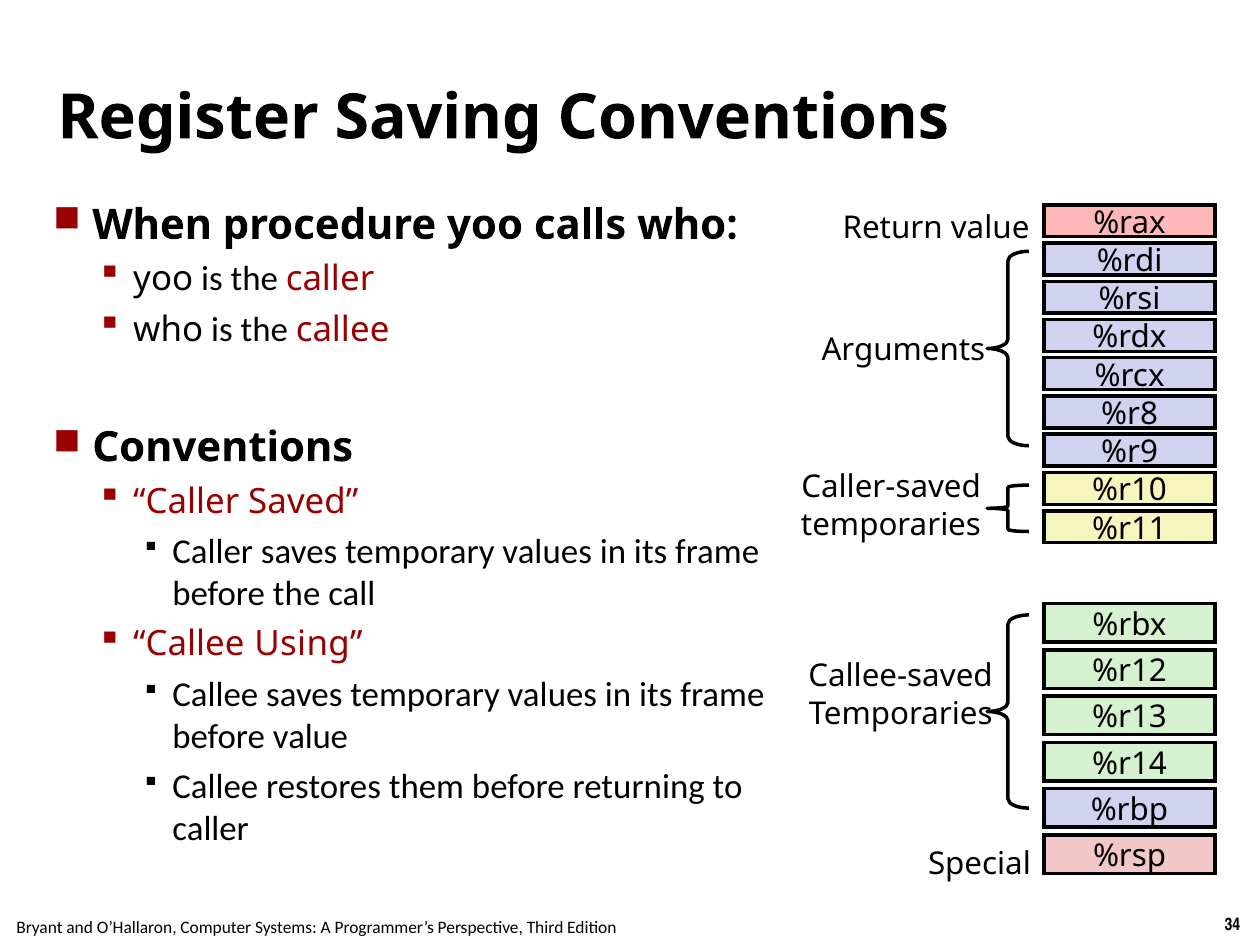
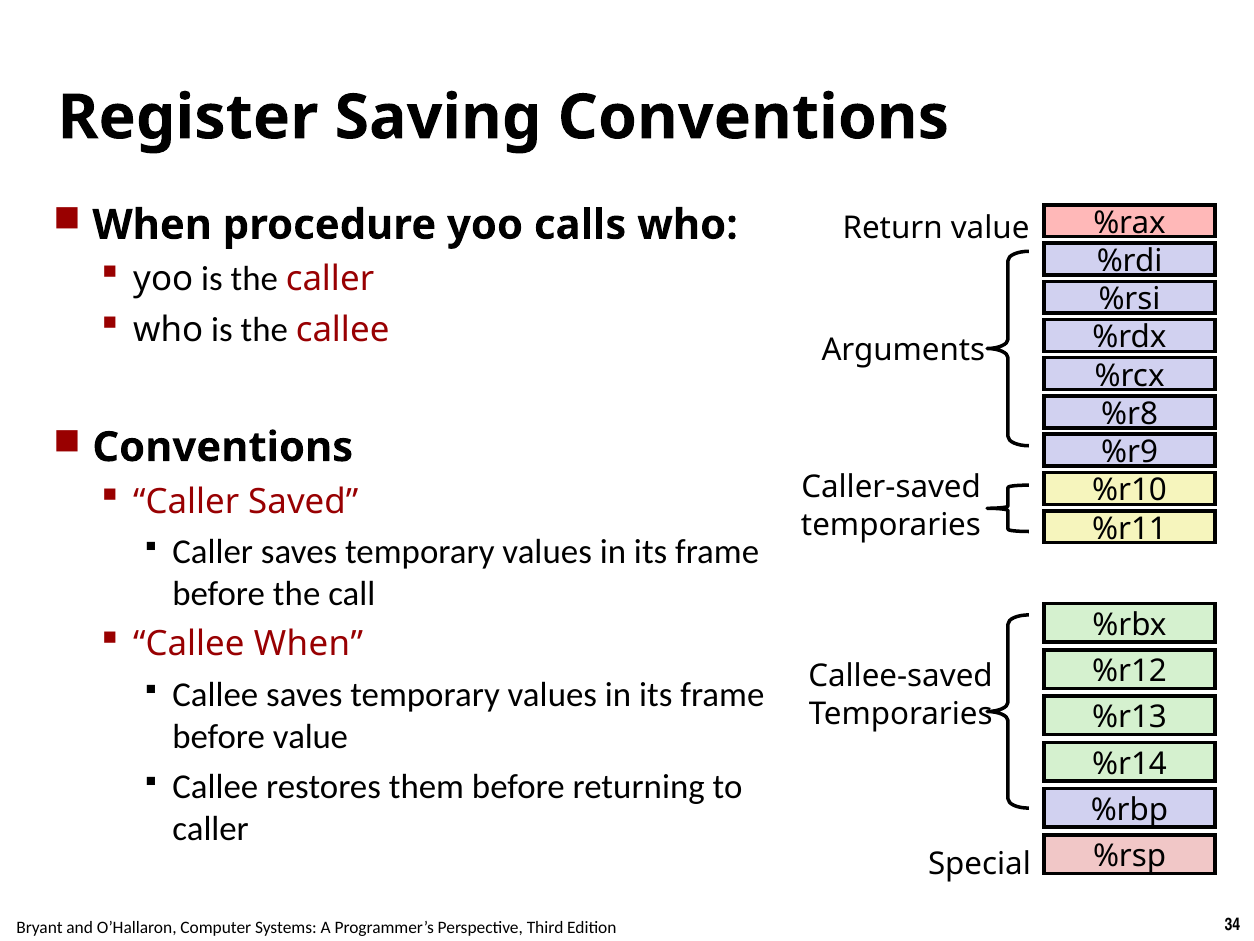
Callee Using: Using -> When
